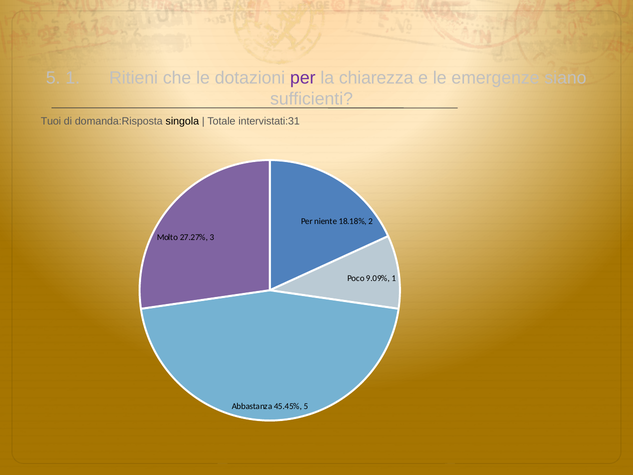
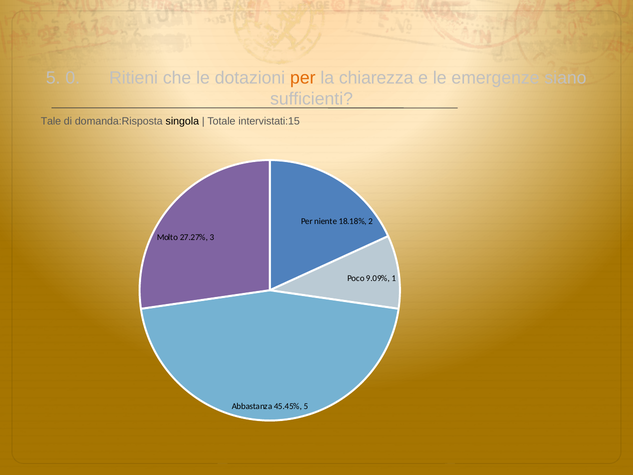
5 1: 1 -> 0
per at (303, 78) colour: purple -> orange
Tuoi: Tuoi -> Tale
intervistati:31: intervistati:31 -> intervistati:15
